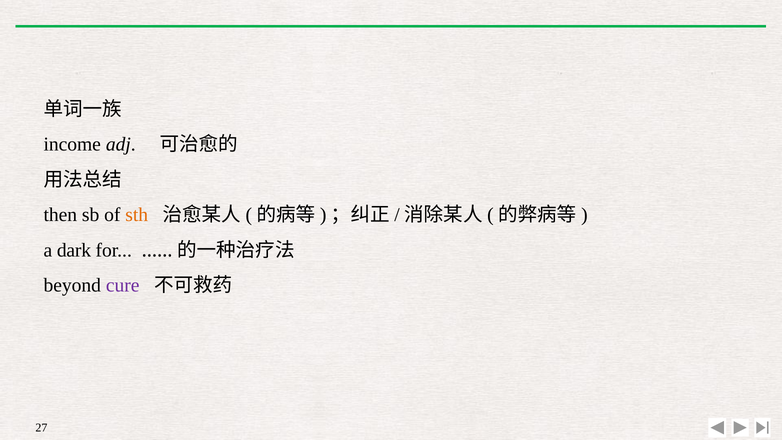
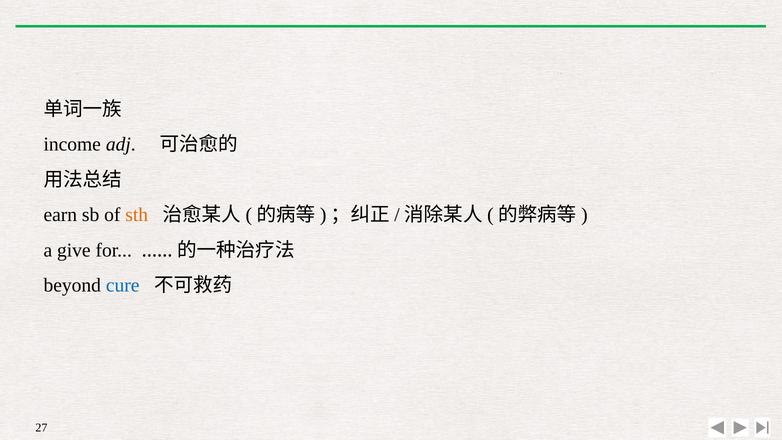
then: then -> earn
dark: dark -> give
cure colour: purple -> blue
